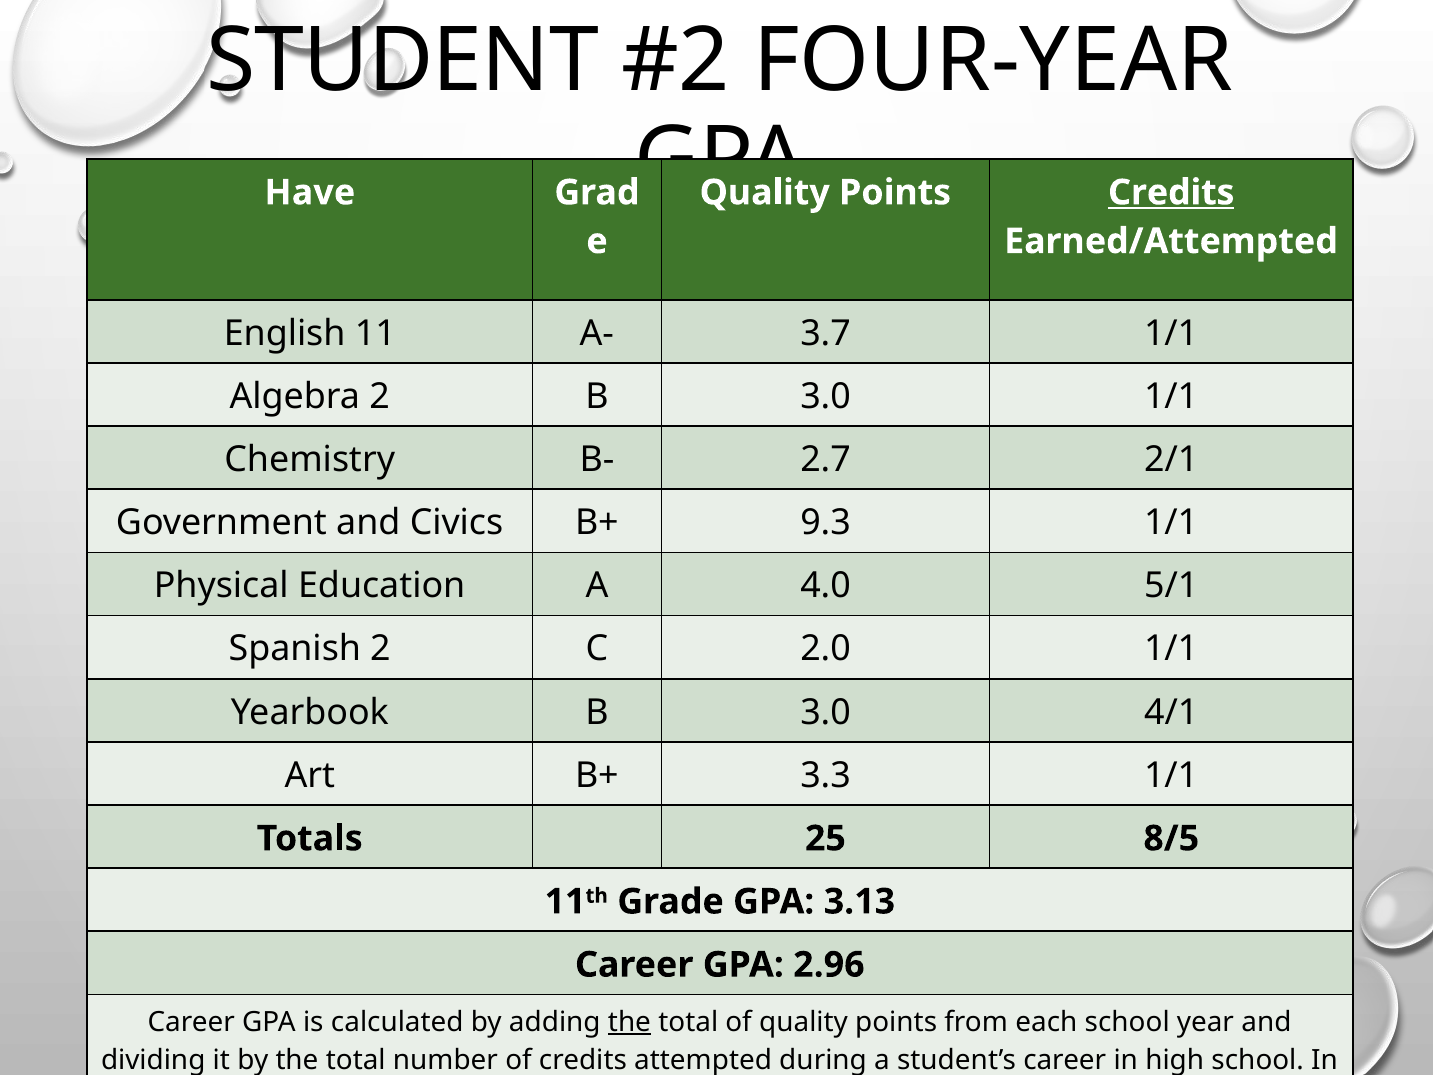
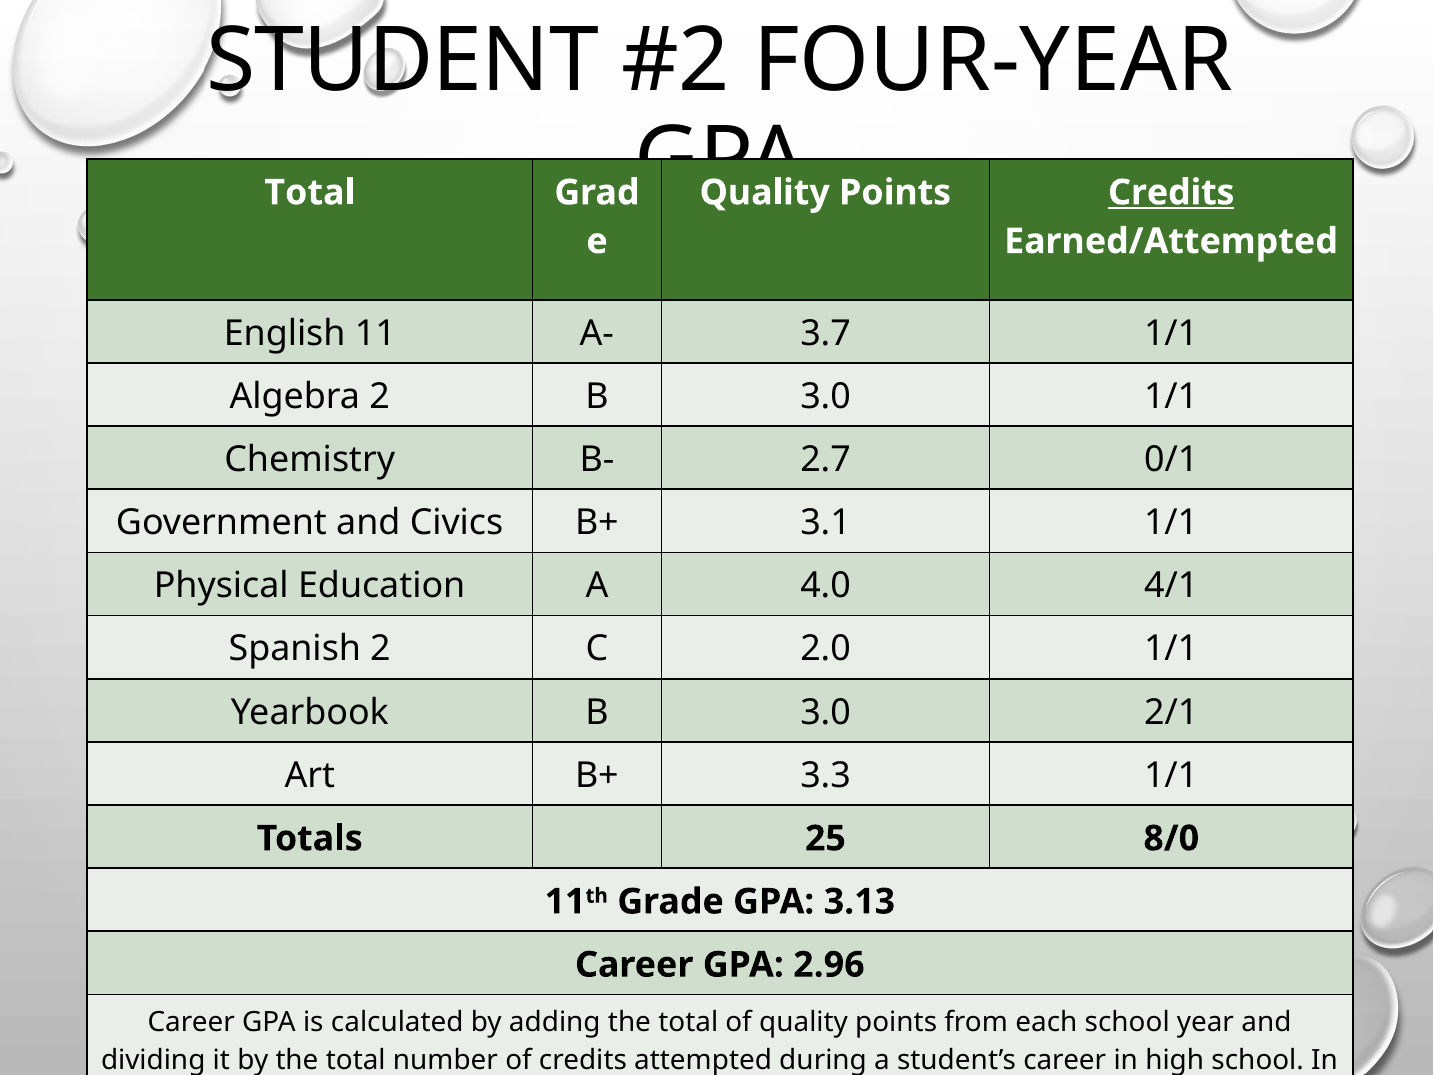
Have at (310, 193): Have -> Total
2/1: 2/1 -> 0/1
9.3: 9.3 -> 3.1
5/1: 5/1 -> 4/1
4/1: 4/1 -> 2/1
8/5: 8/5 -> 8/0
the at (629, 1022) underline: present -> none
